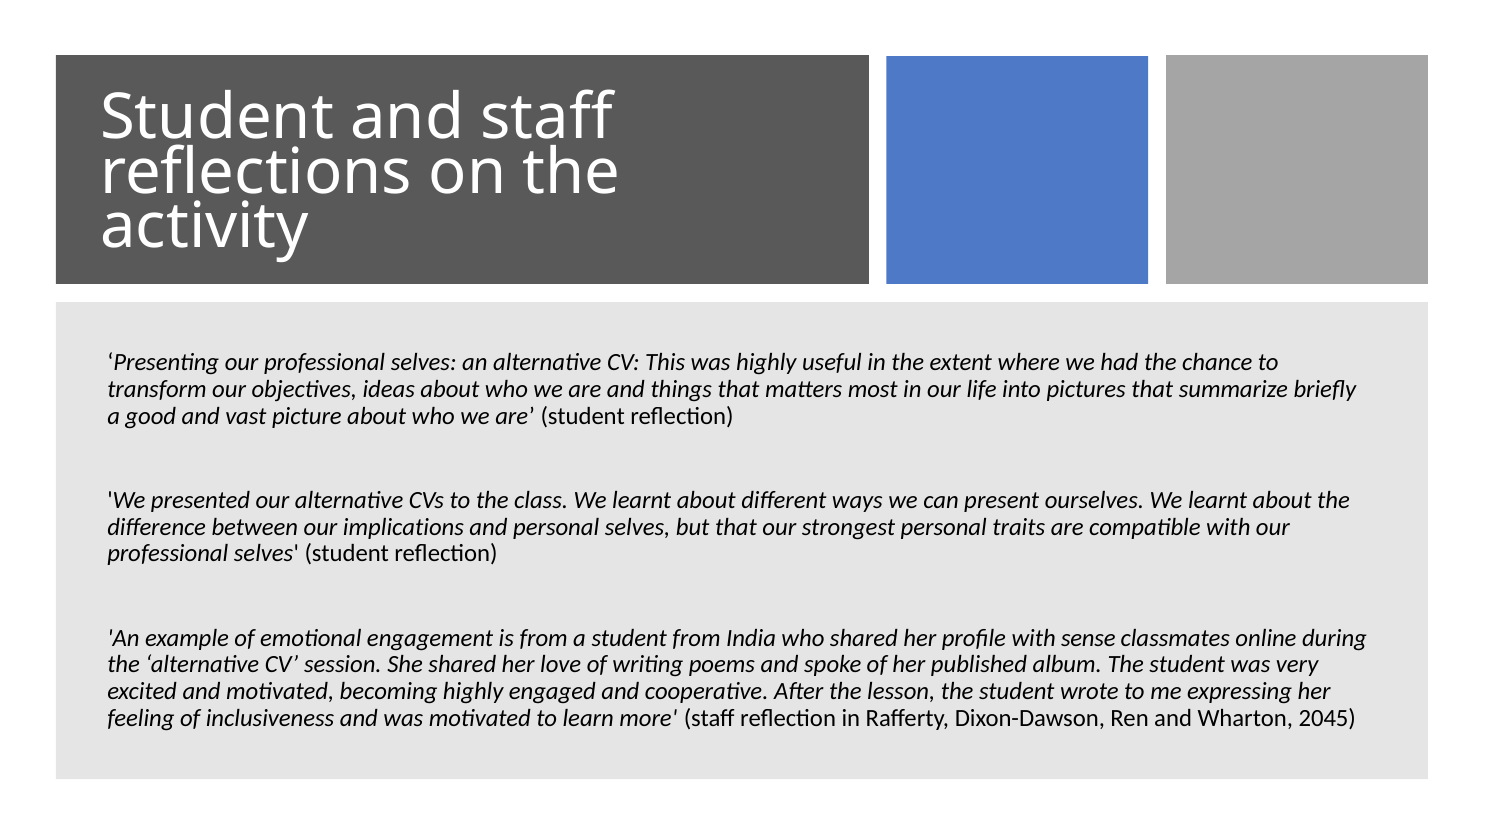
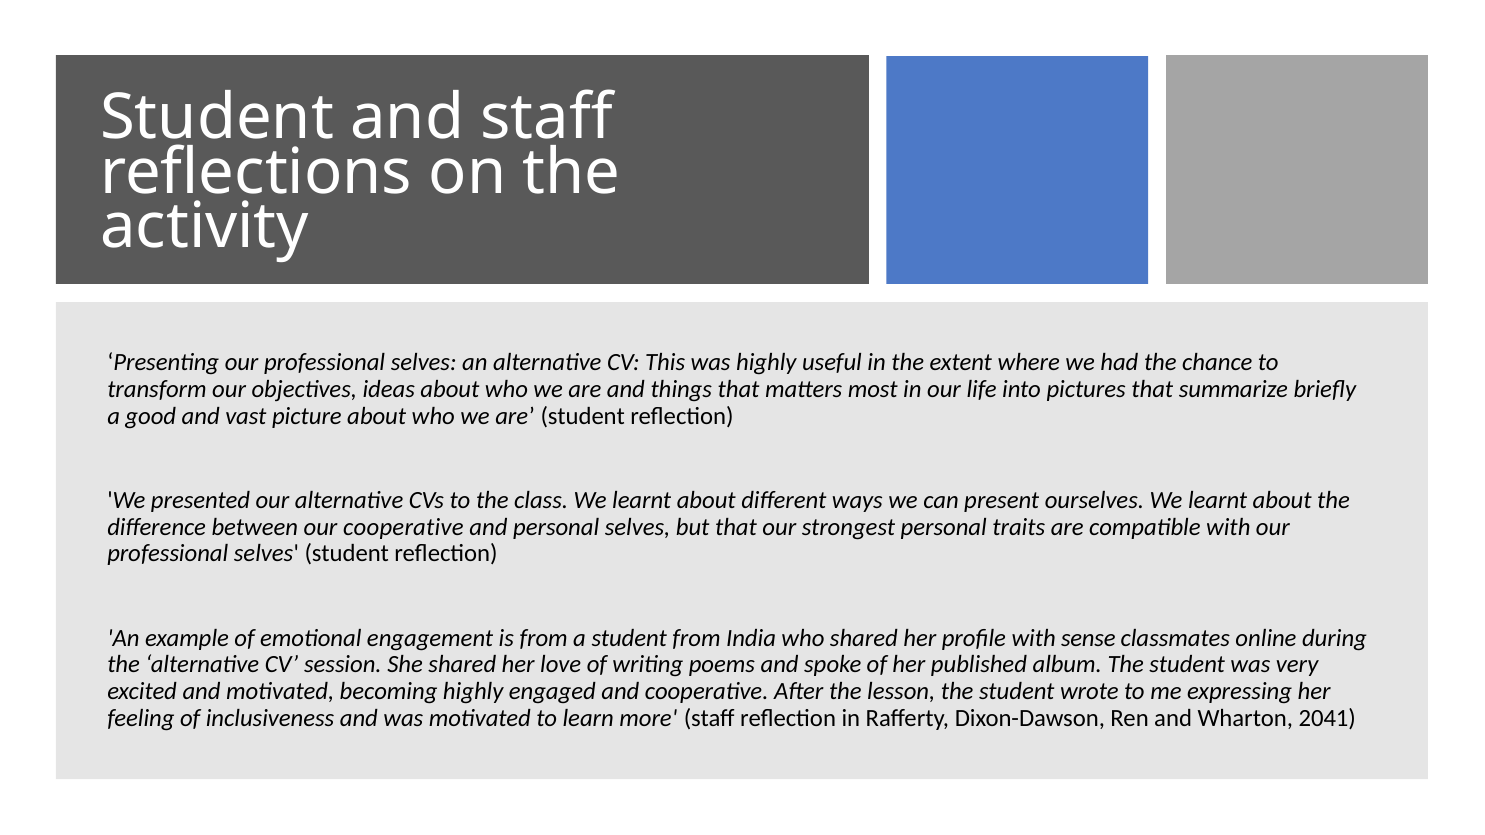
our implications: implications -> cooperative
2045: 2045 -> 2041
